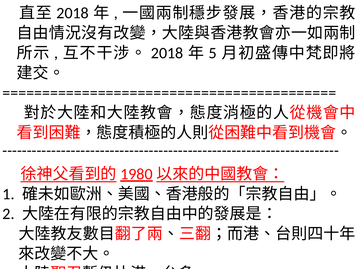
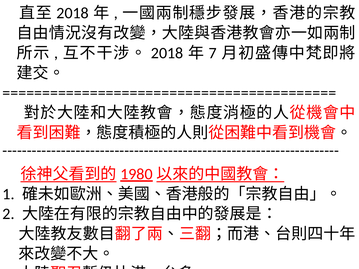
5: 5 -> 7
